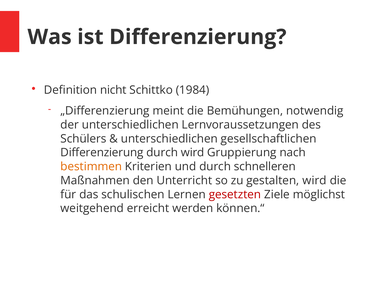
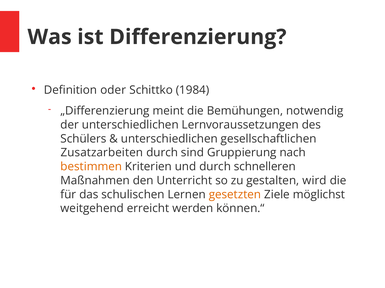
nicht: nicht -> oder
Differenzierung at (102, 153): Differenzierung -> Zusatzarbeiten
durch wird: wird -> sind
gesetzten colour: red -> orange
